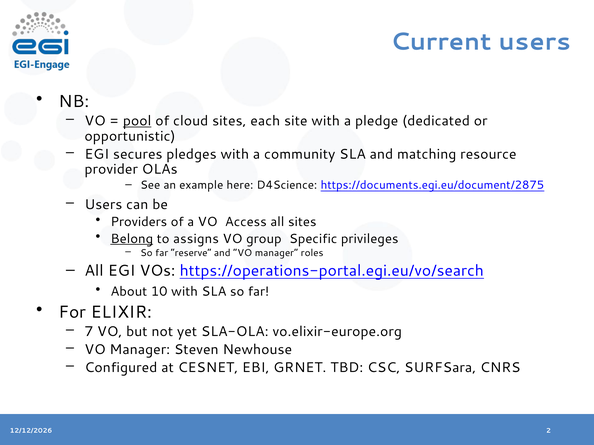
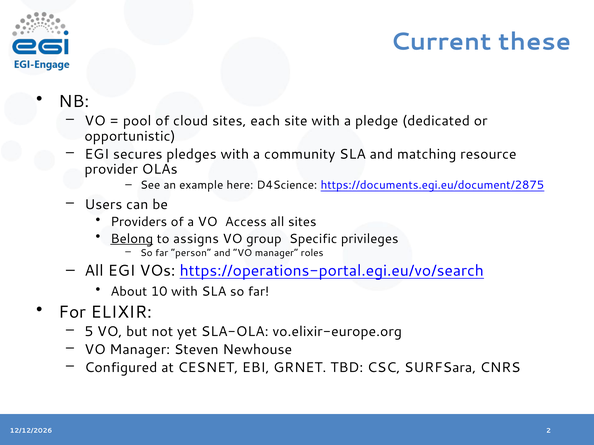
Current users: users -> these
pool underline: present -> none
reserve: reserve -> person
7: 7 -> 5
